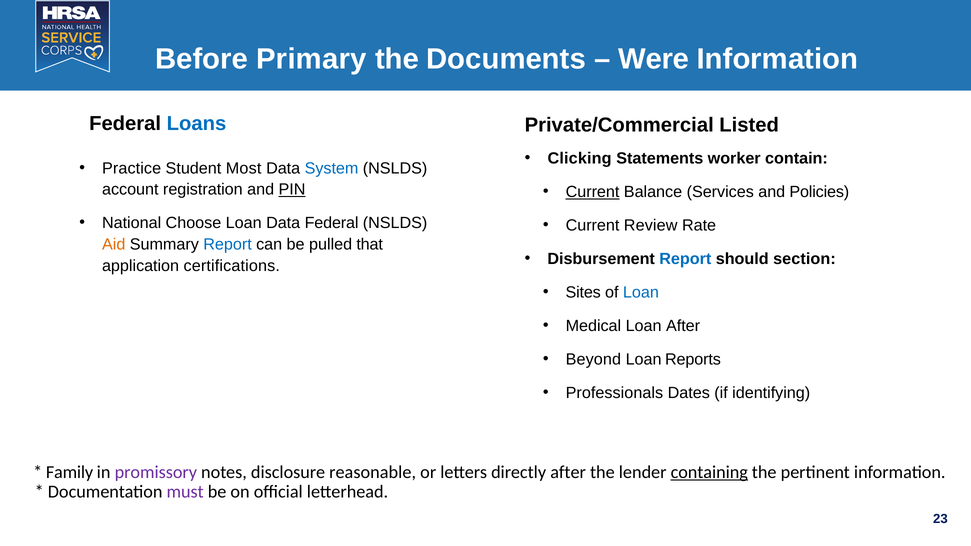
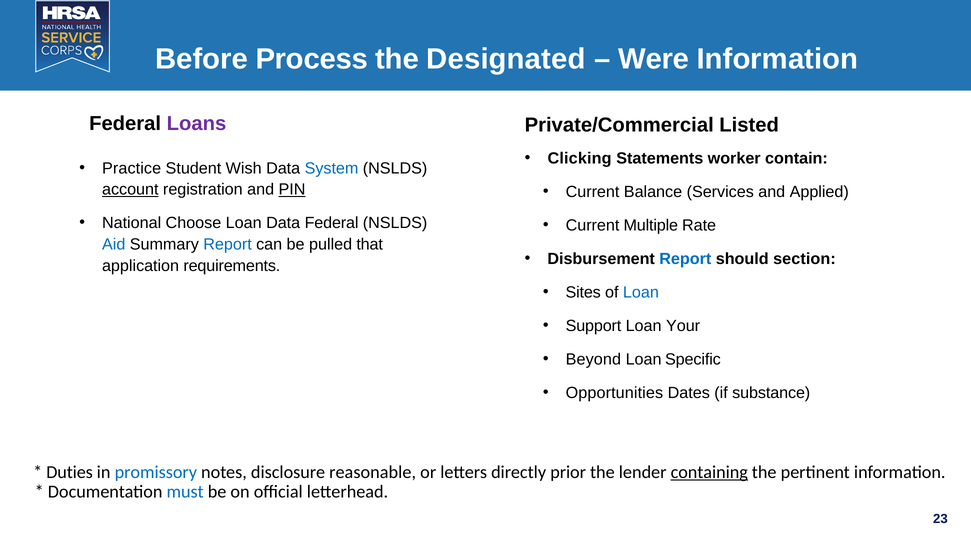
Primary: Primary -> Process
Documents: Documents -> Designated
Loans colour: blue -> purple
Most: Most -> Wish
account underline: none -> present
Current at (593, 192) underline: present -> none
Policies: Policies -> Applied
Review: Review -> Multiple
Aid colour: orange -> blue
certifications: certifications -> requirements
Medical: Medical -> Support
Loan After: After -> Your
Reports: Reports -> Specific
Professionals: Professionals -> Opportunities
identifying: identifying -> substance
Family: Family -> Duties
promissory colour: purple -> blue
directly after: after -> prior
must colour: purple -> blue
